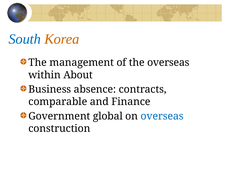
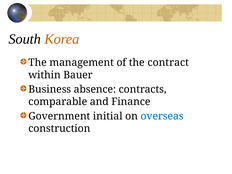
South colour: blue -> black
the overseas: overseas -> contract
About: About -> Bauer
global: global -> initial
